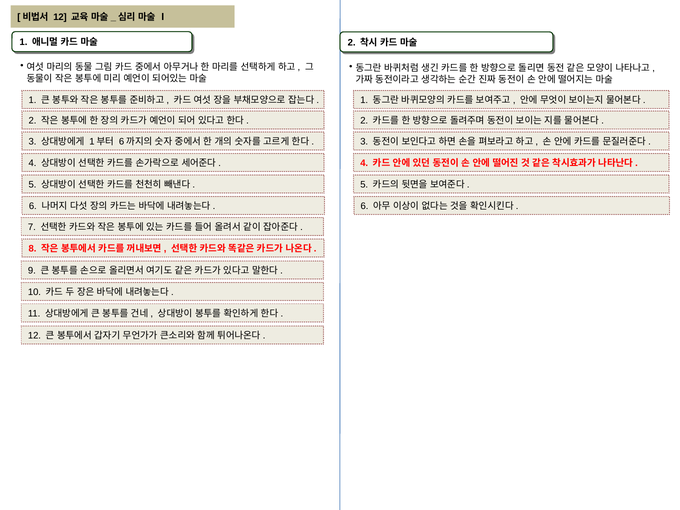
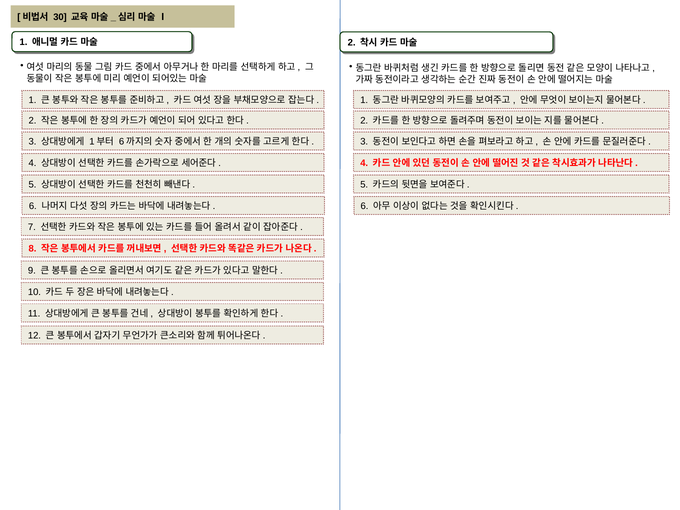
12 at (60, 17): 12 -> 30
